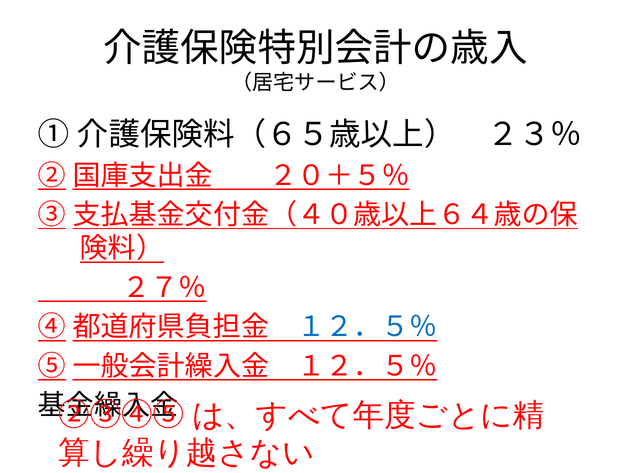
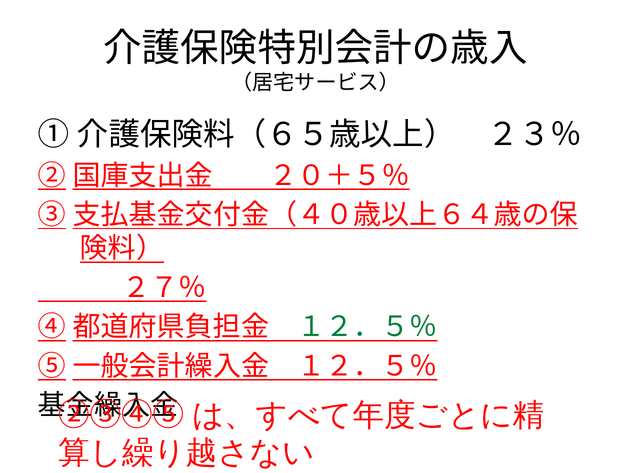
１２．５％ at (367, 327) colour: blue -> green
